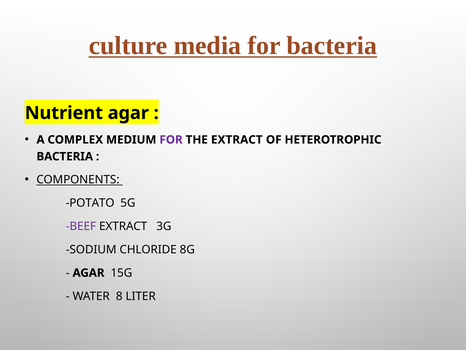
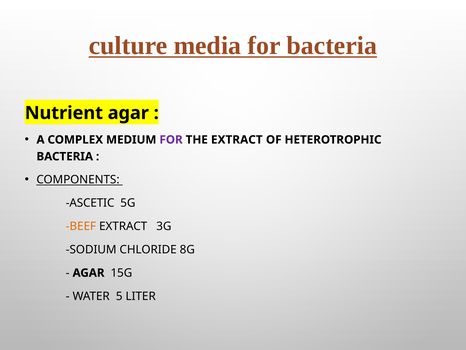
POTATO: POTATO -> ASCETIC
BEEF colour: purple -> orange
8: 8 -> 5
